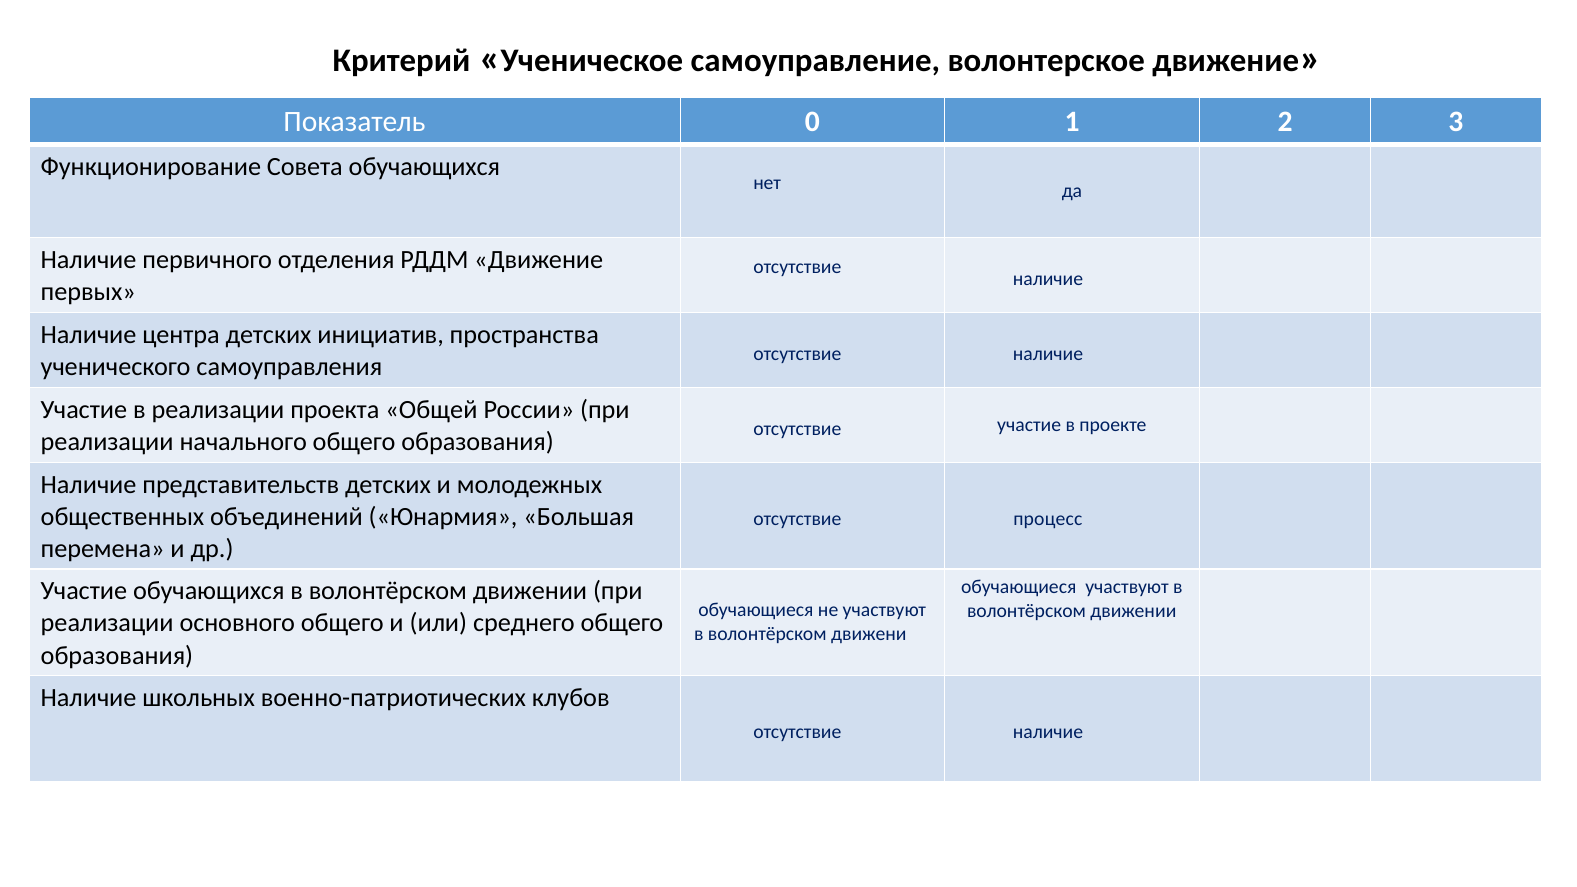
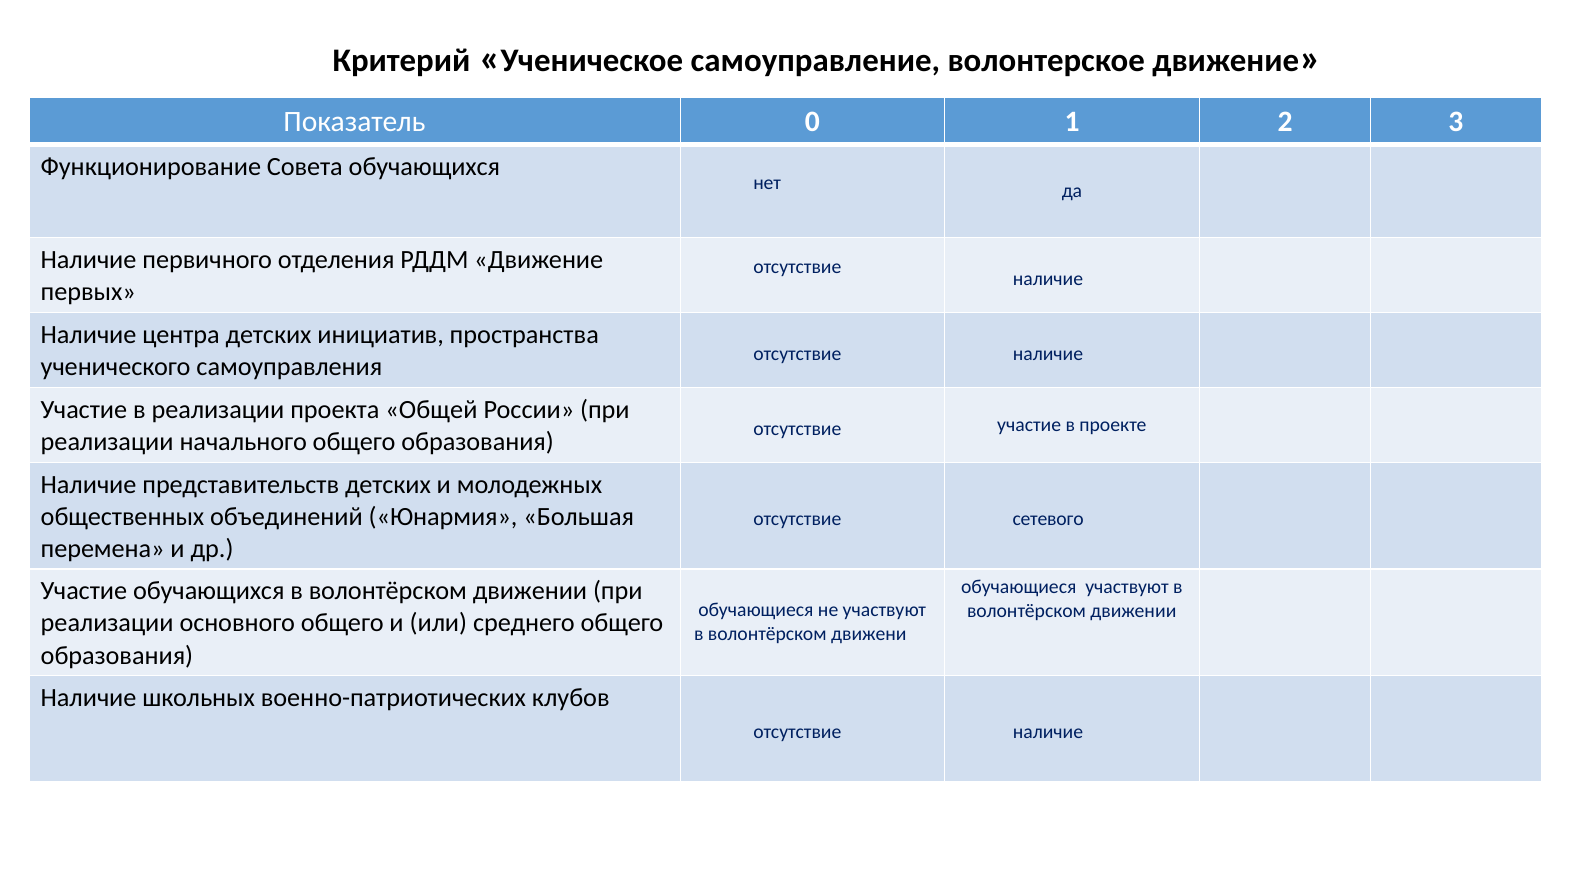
процесс: процесс -> сетевого
